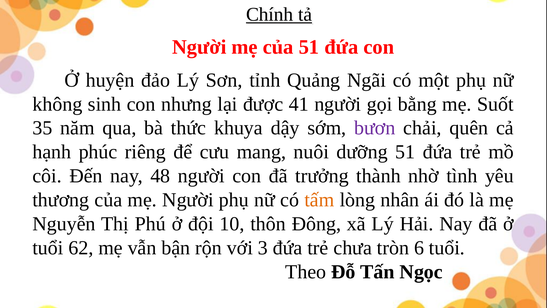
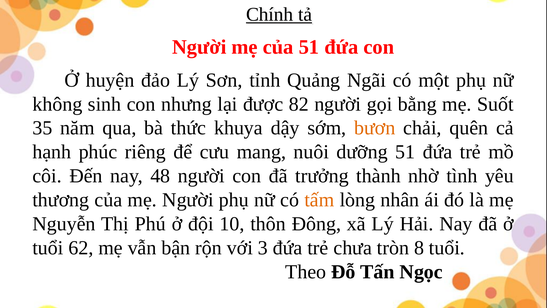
41: 41 -> 82
bươn colour: purple -> orange
6: 6 -> 8
